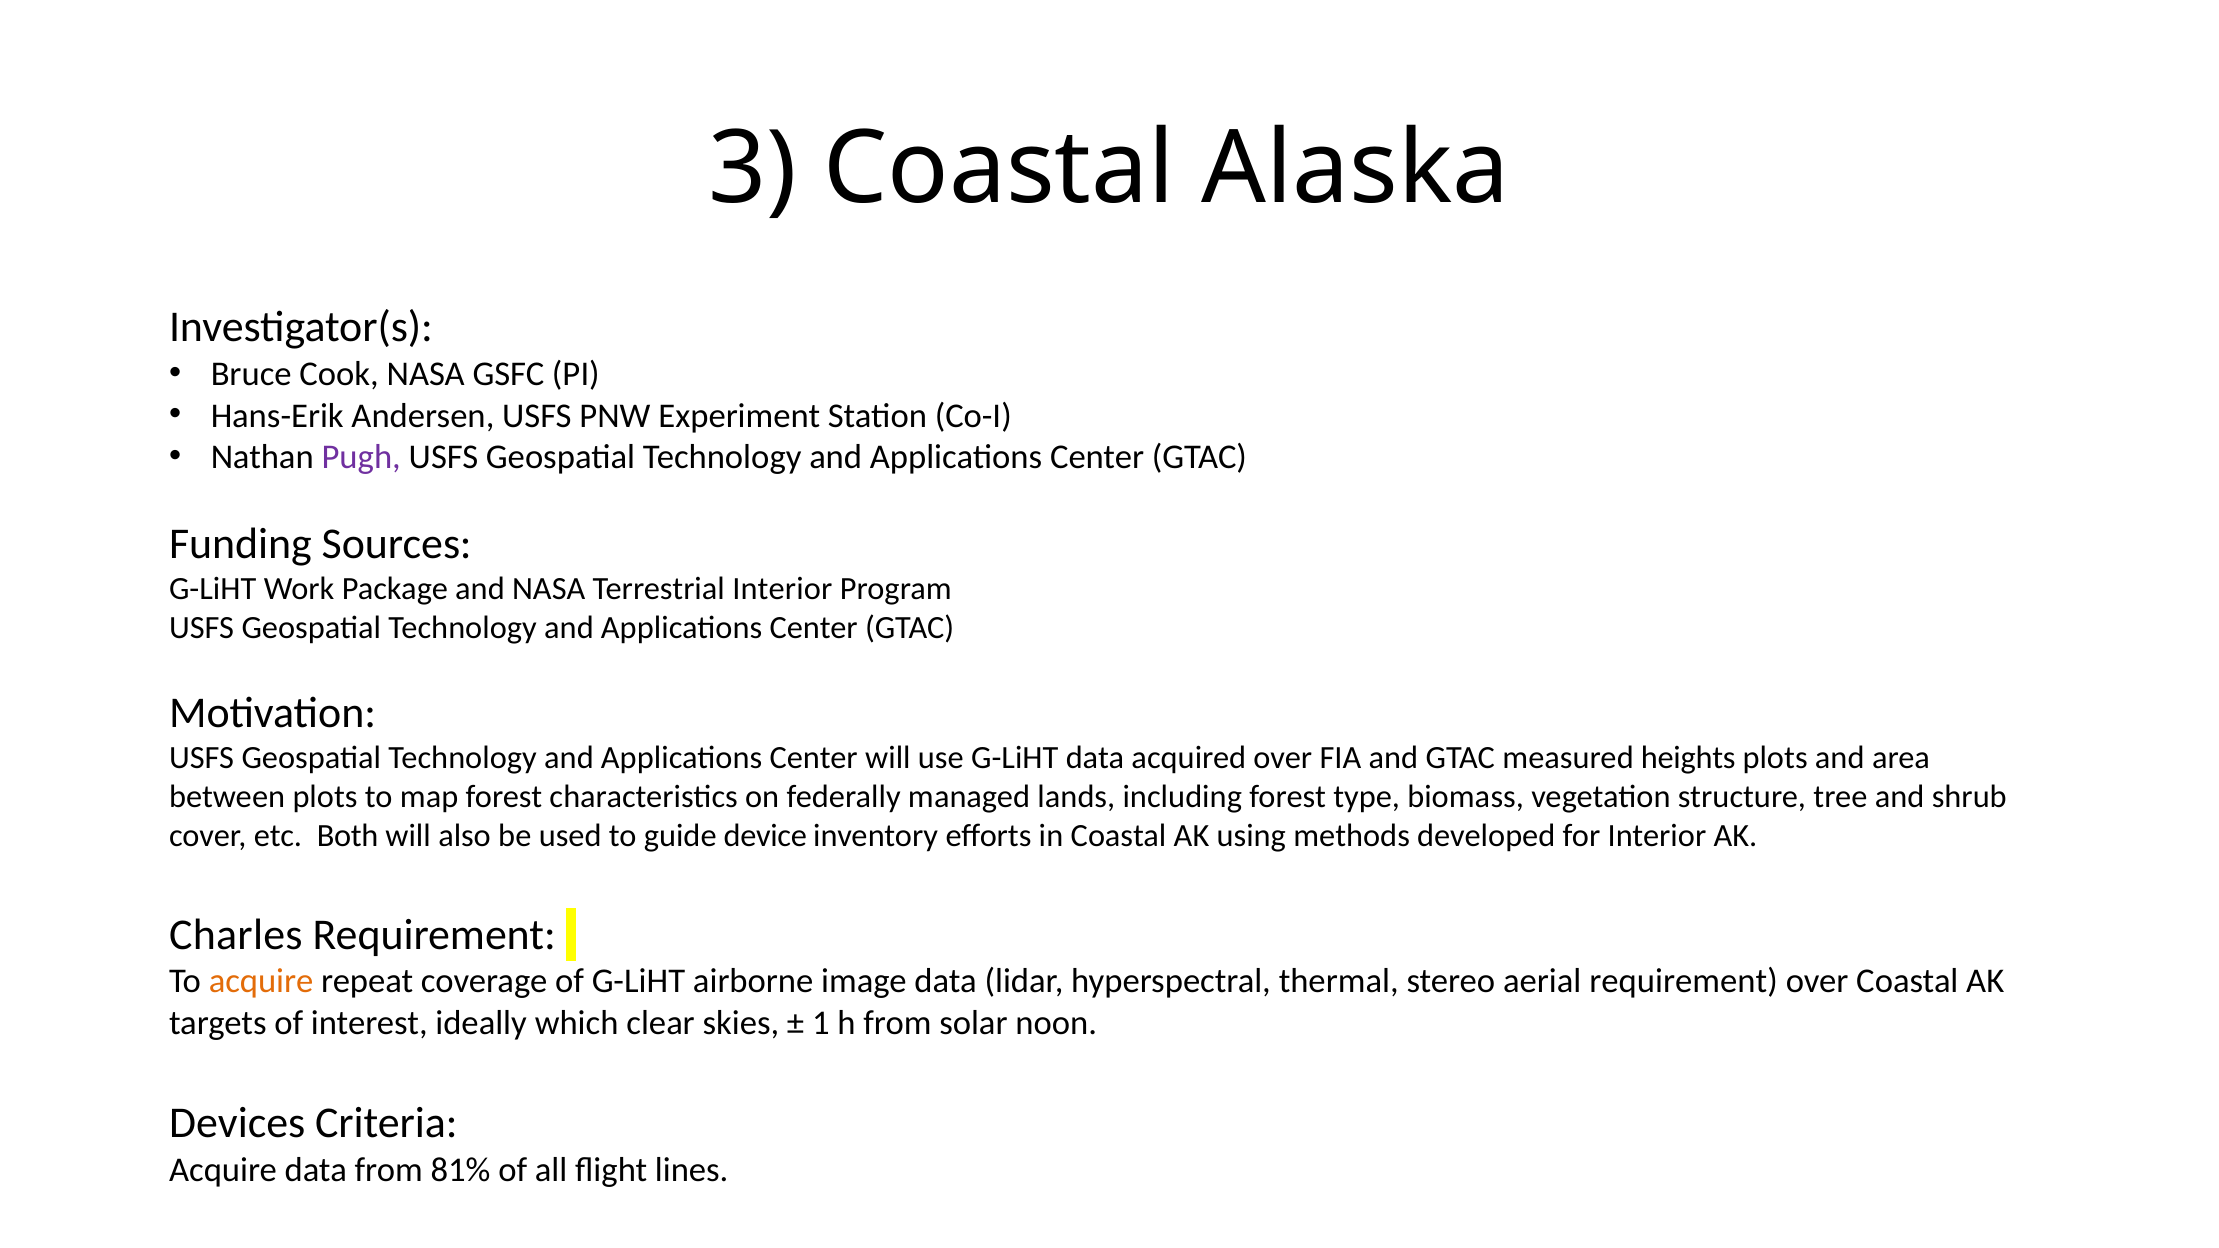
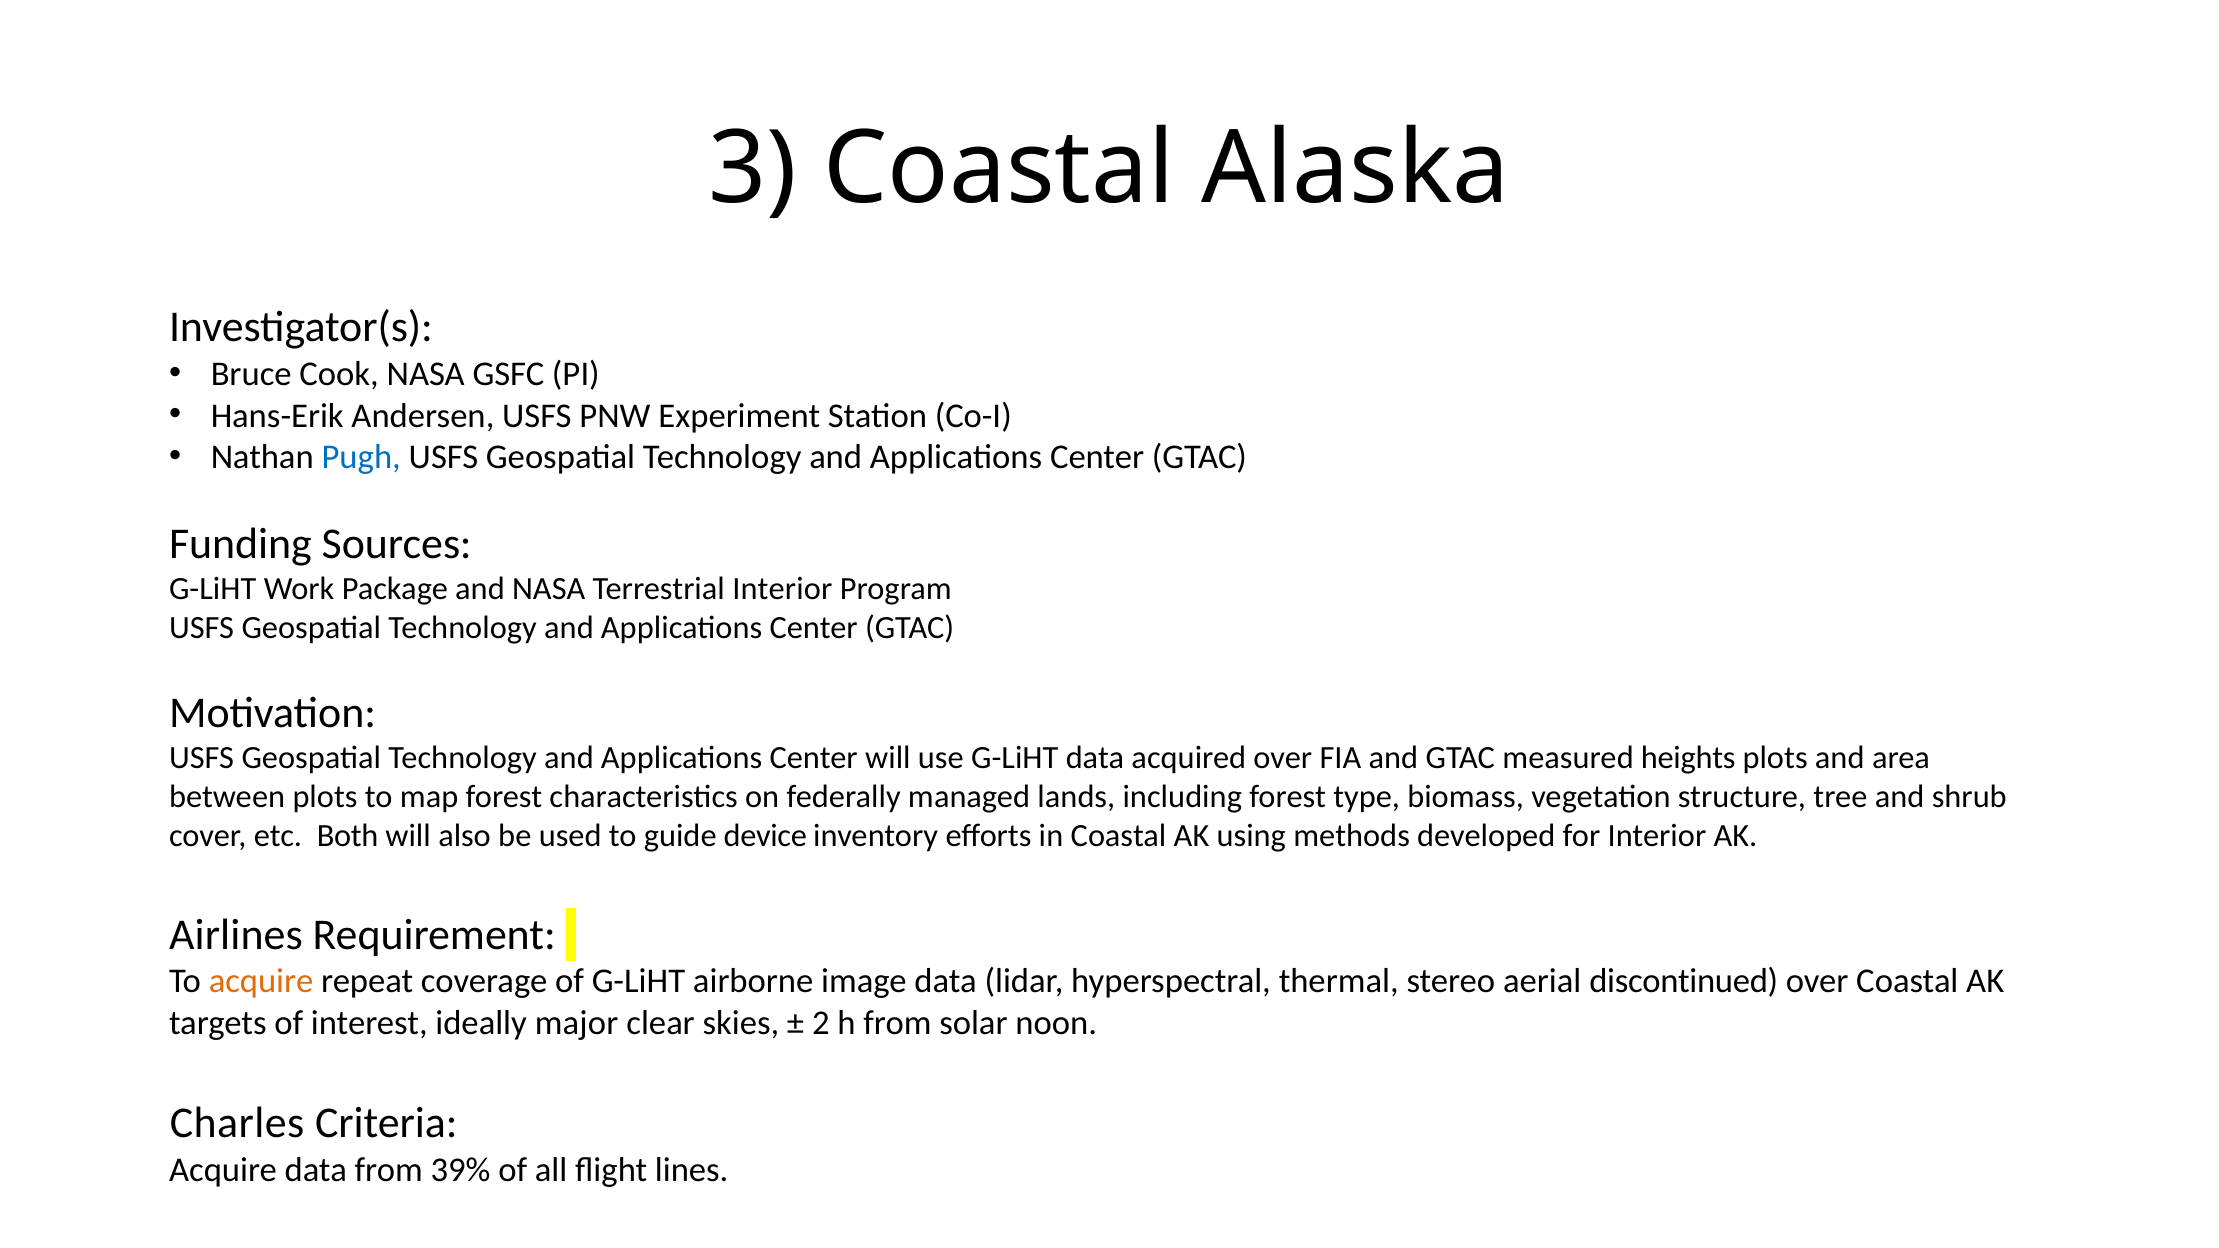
Pugh colour: purple -> blue
Charles: Charles -> Airlines
aerial requirement: requirement -> discontinued
which: which -> major
1: 1 -> 2
Devices: Devices -> Charles
81%: 81% -> 39%
